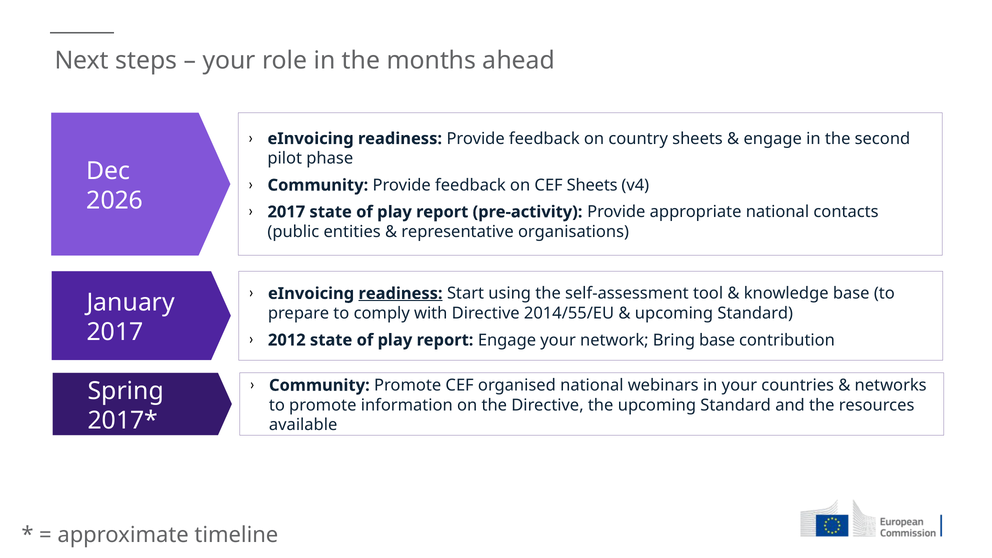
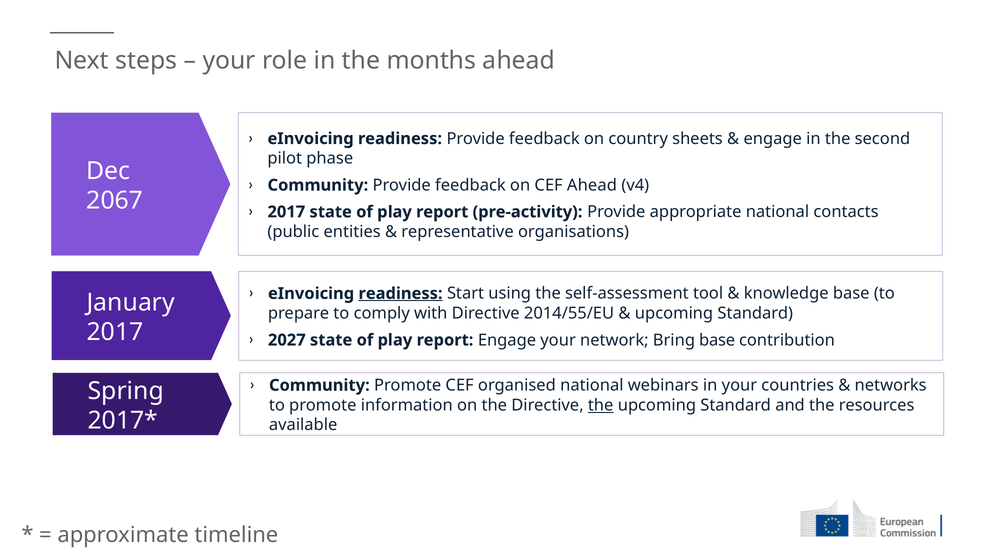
CEF Sheets: Sheets -> Ahead
2026: 2026 -> 2067
2012: 2012 -> 2027
the at (601, 405) underline: none -> present
